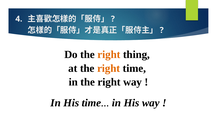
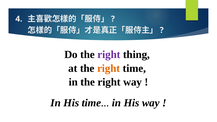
right at (109, 55) colour: orange -> purple
